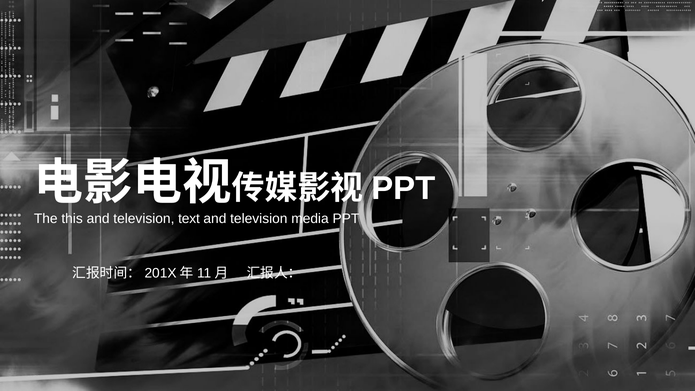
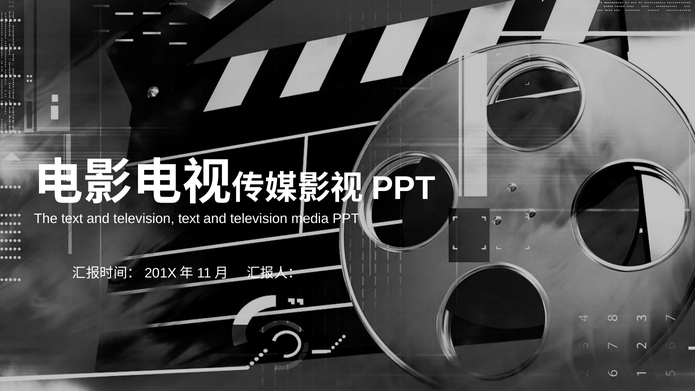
The this: this -> text
